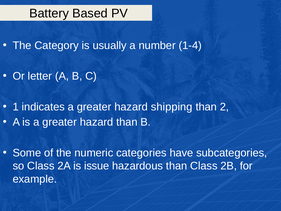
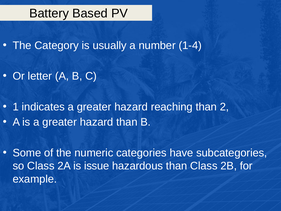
shipping: shipping -> reaching
